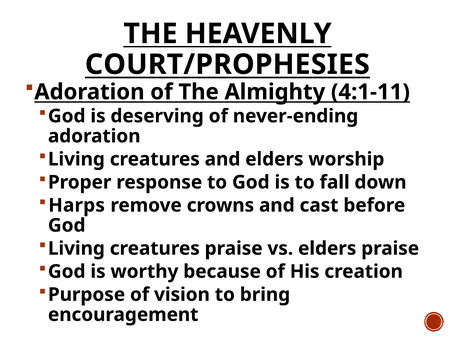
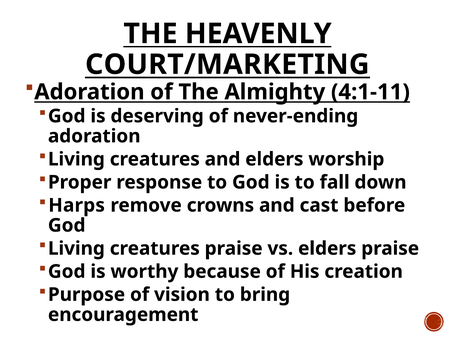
COURT/PROPHESIES: COURT/PROPHESIES -> COURT/MARKETING
